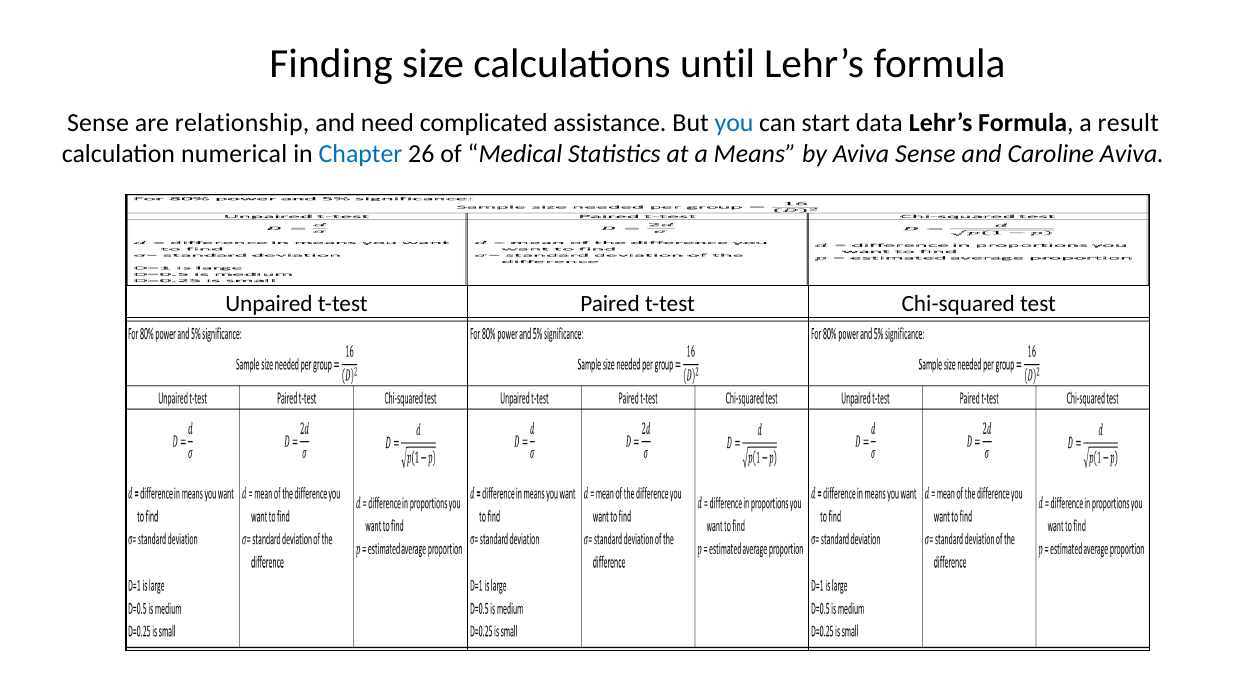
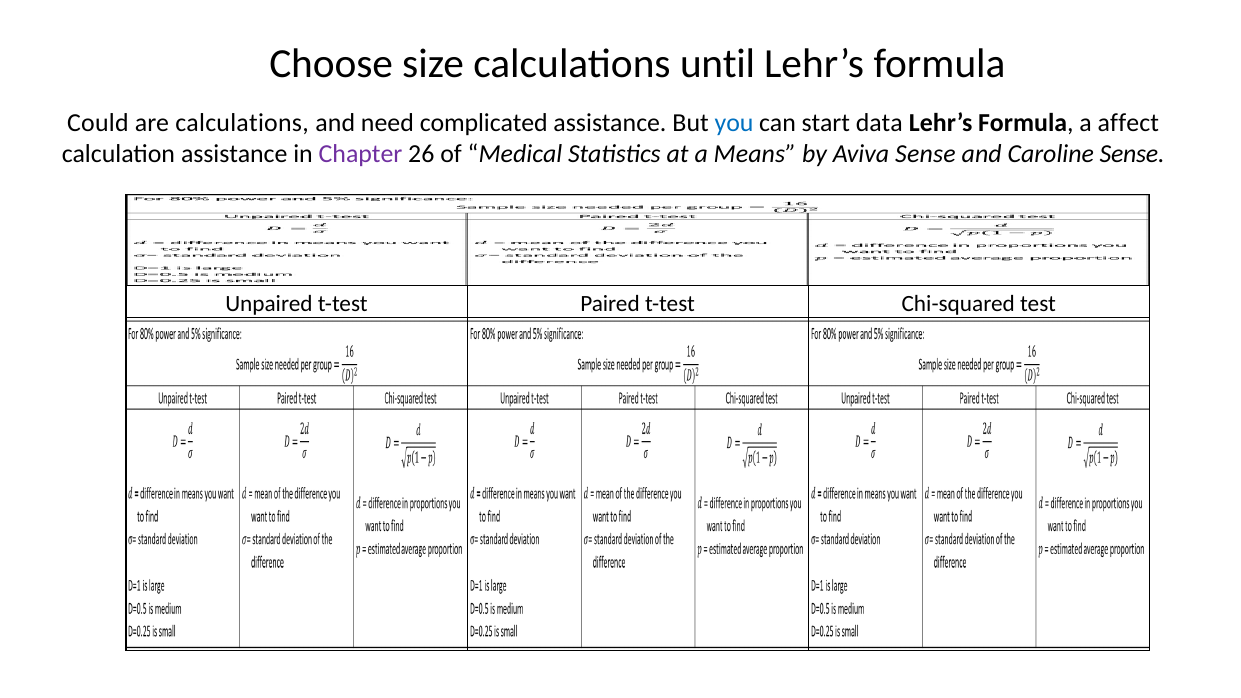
Finding: Finding -> Choose
Sense at (98, 123): Sense -> Could
are relationship: relationship -> calculations
result: result -> affect
calculation numerical: numerical -> assistance
Chapter colour: blue -> purple
Caroline Aviva: Aviva -> Sense
